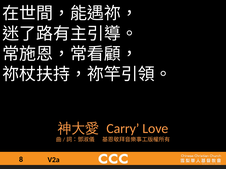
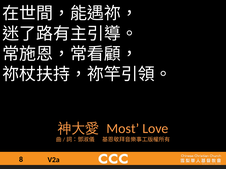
Carry: Carry -> Most
